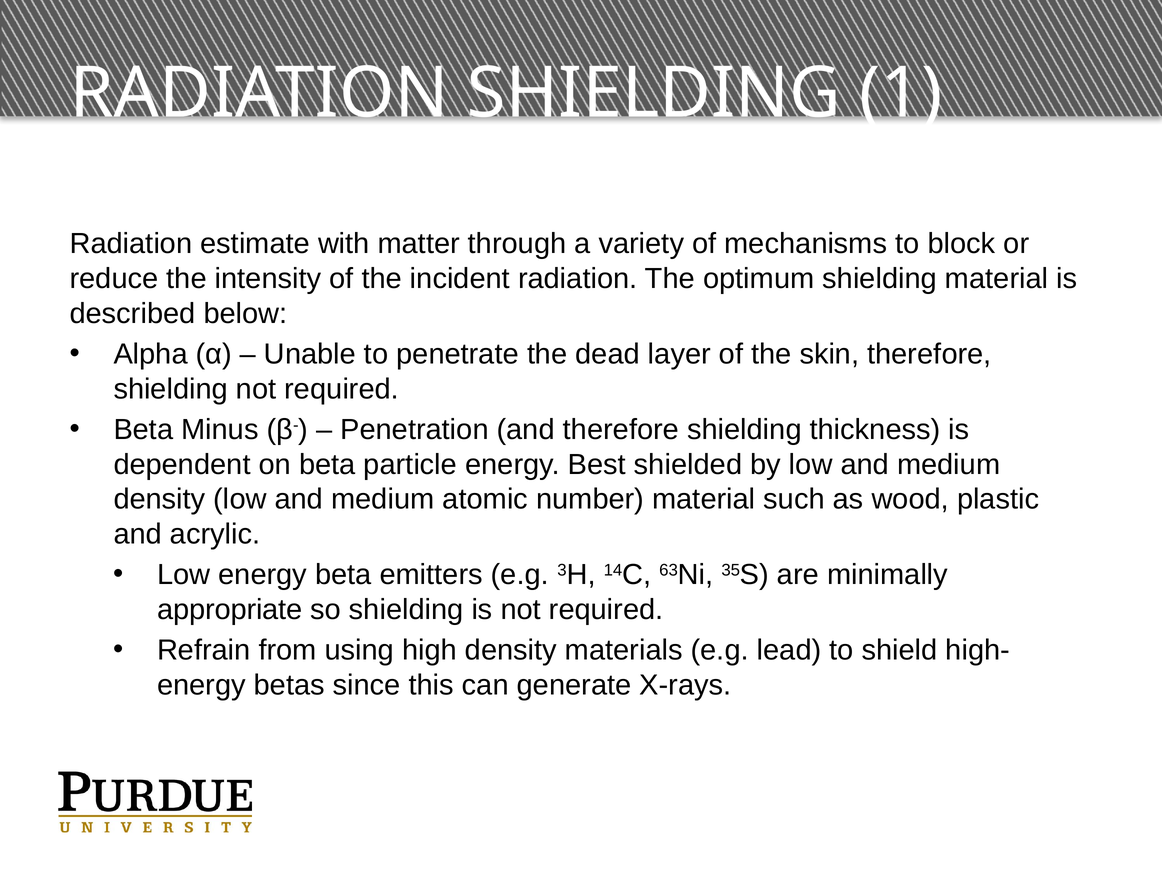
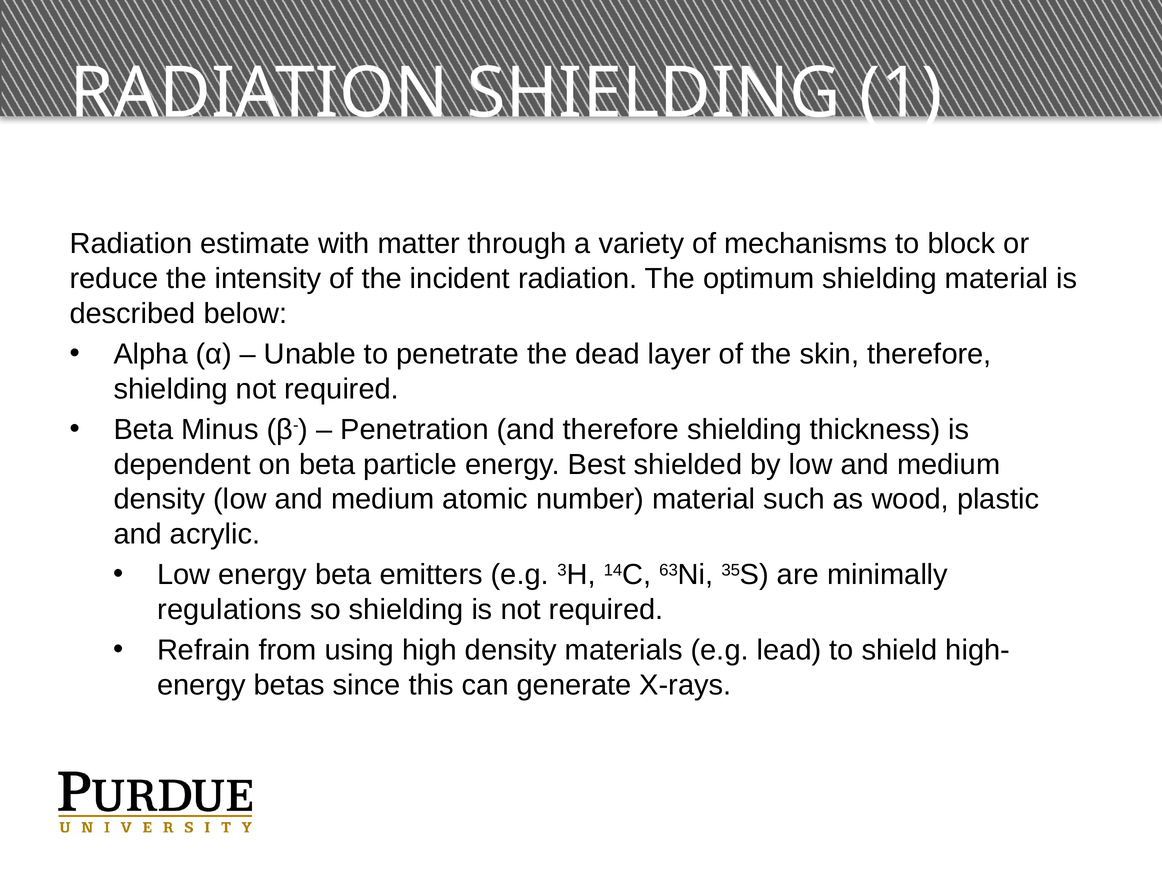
appropriate: appropriate -> regulations
